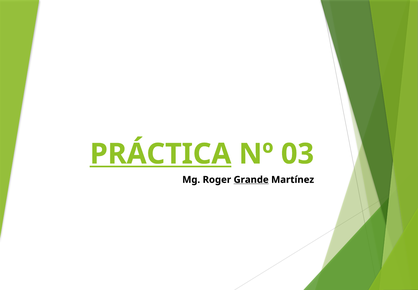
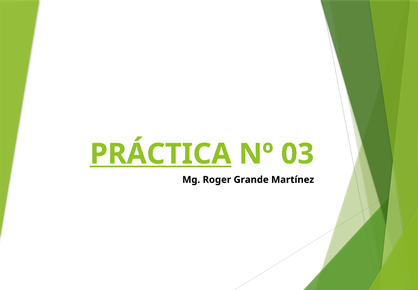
Grande underline: present -> none
